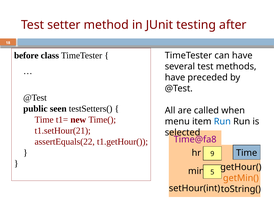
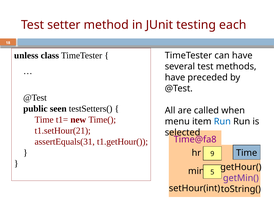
after: after -> each
before: before -> unless
assertEquals(22: assertEquals(22 -> assertEquals(31
getMin( colour: orange -> purple
